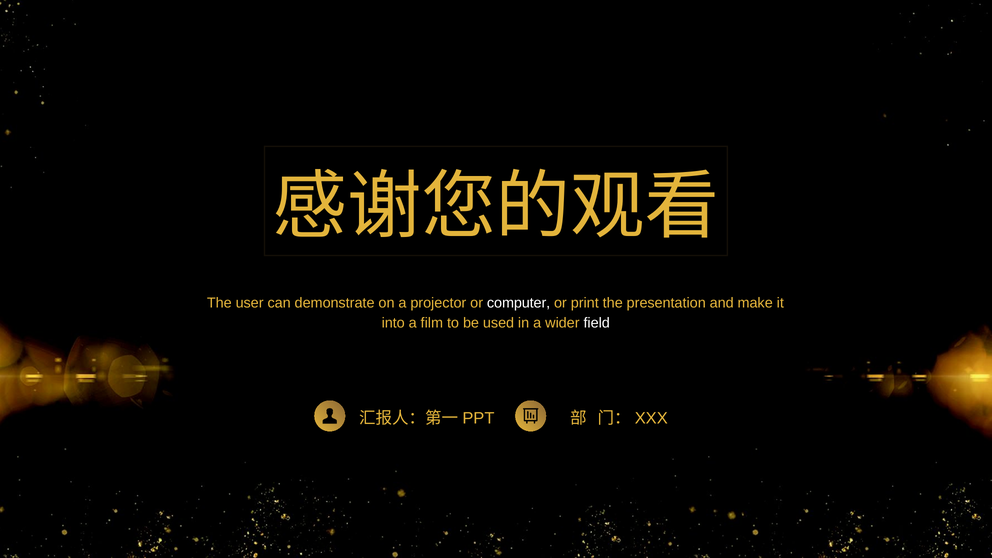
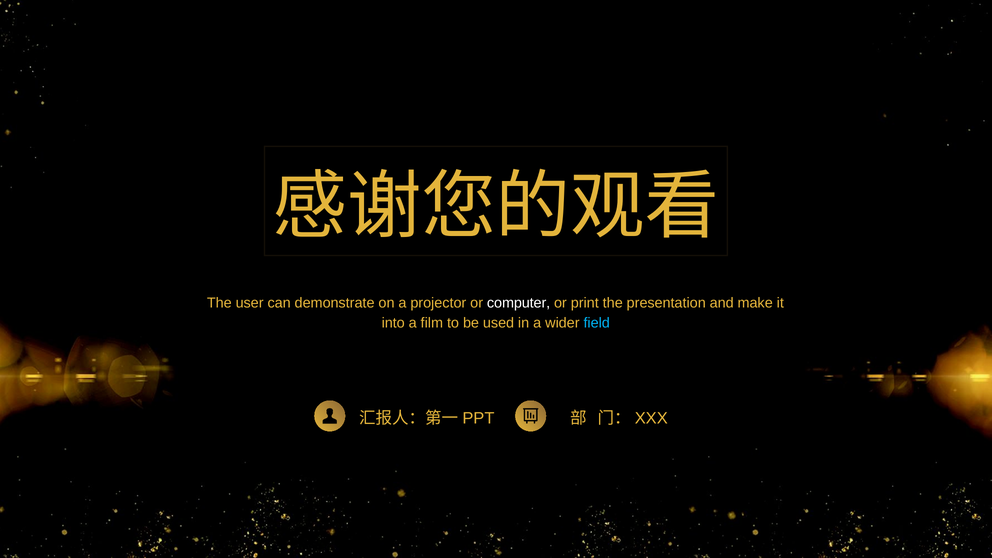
field colour: white -> light blue
